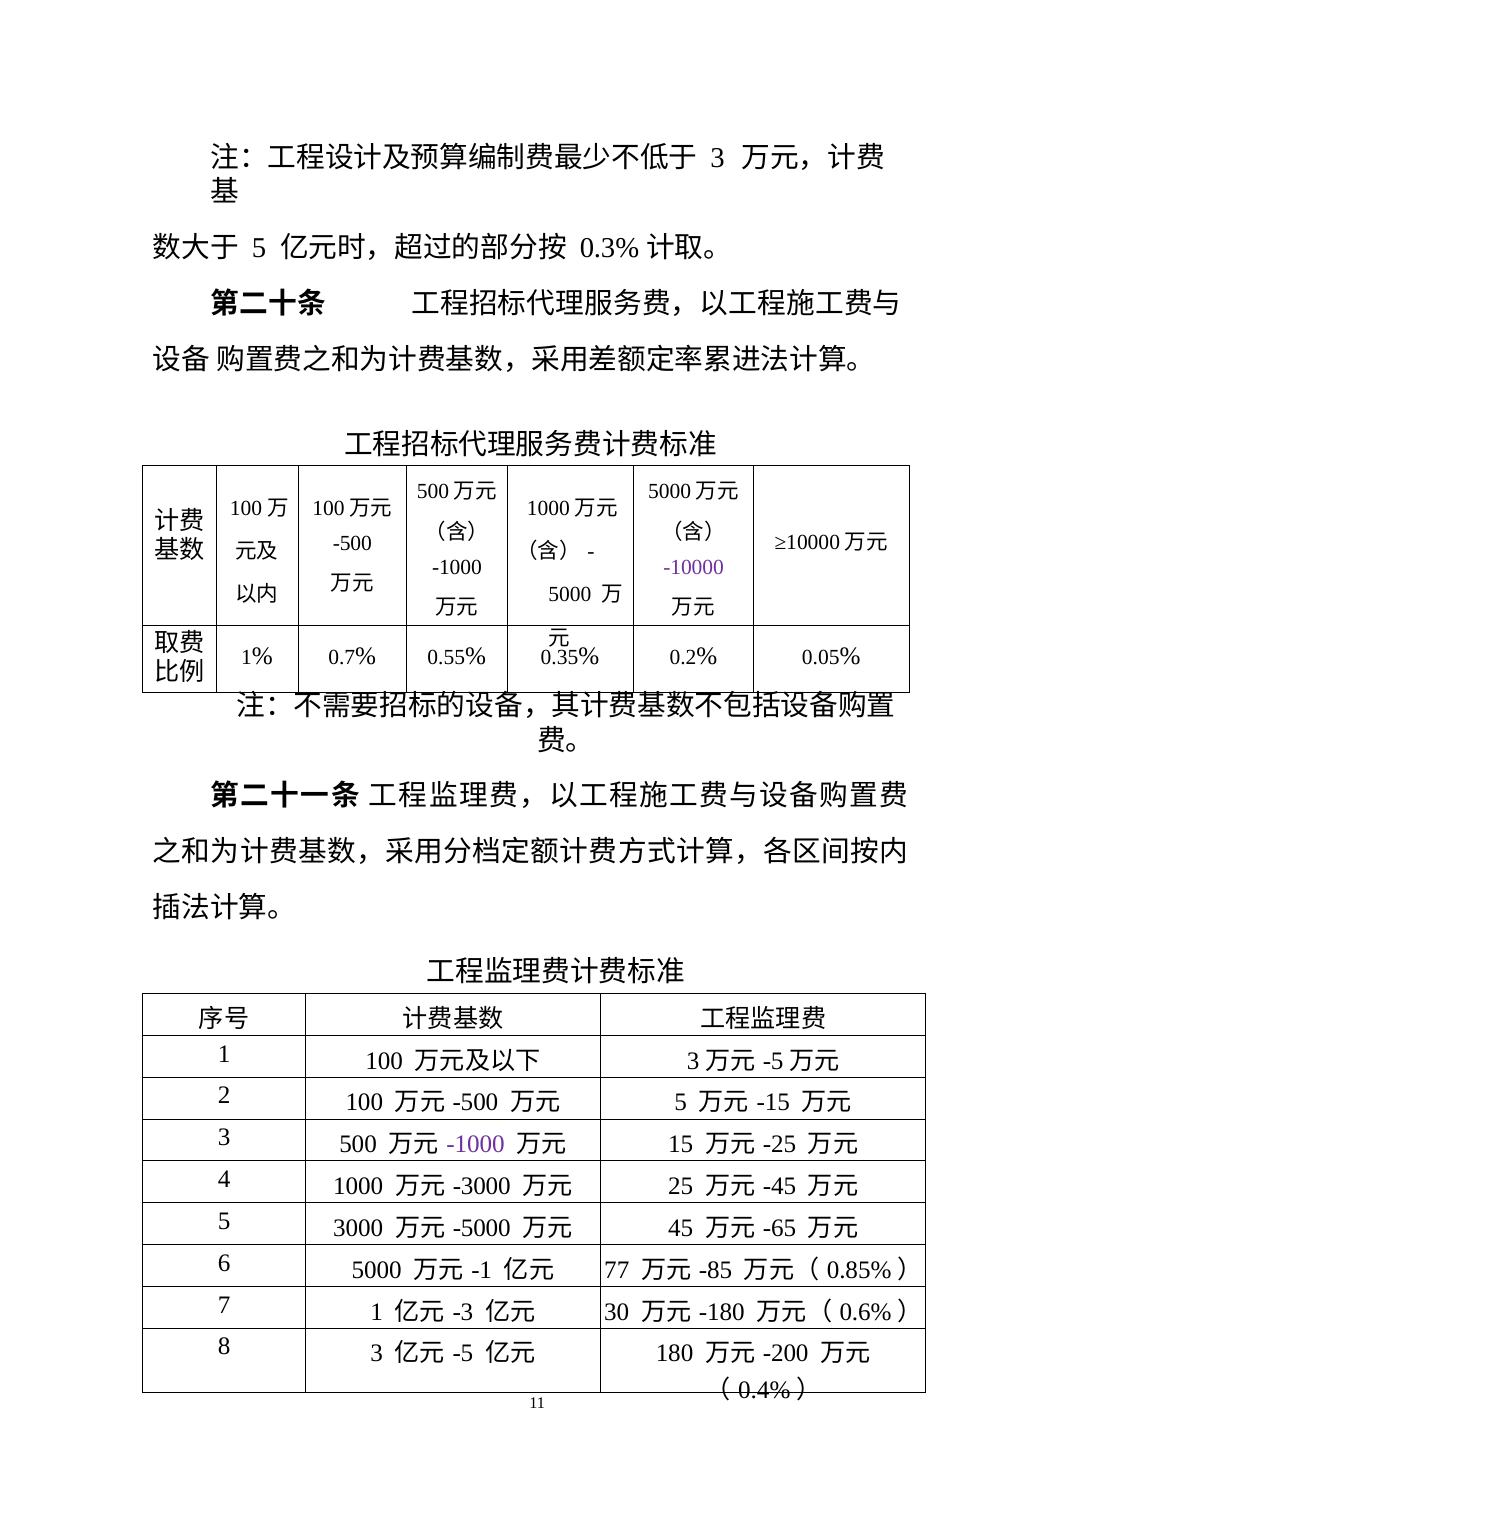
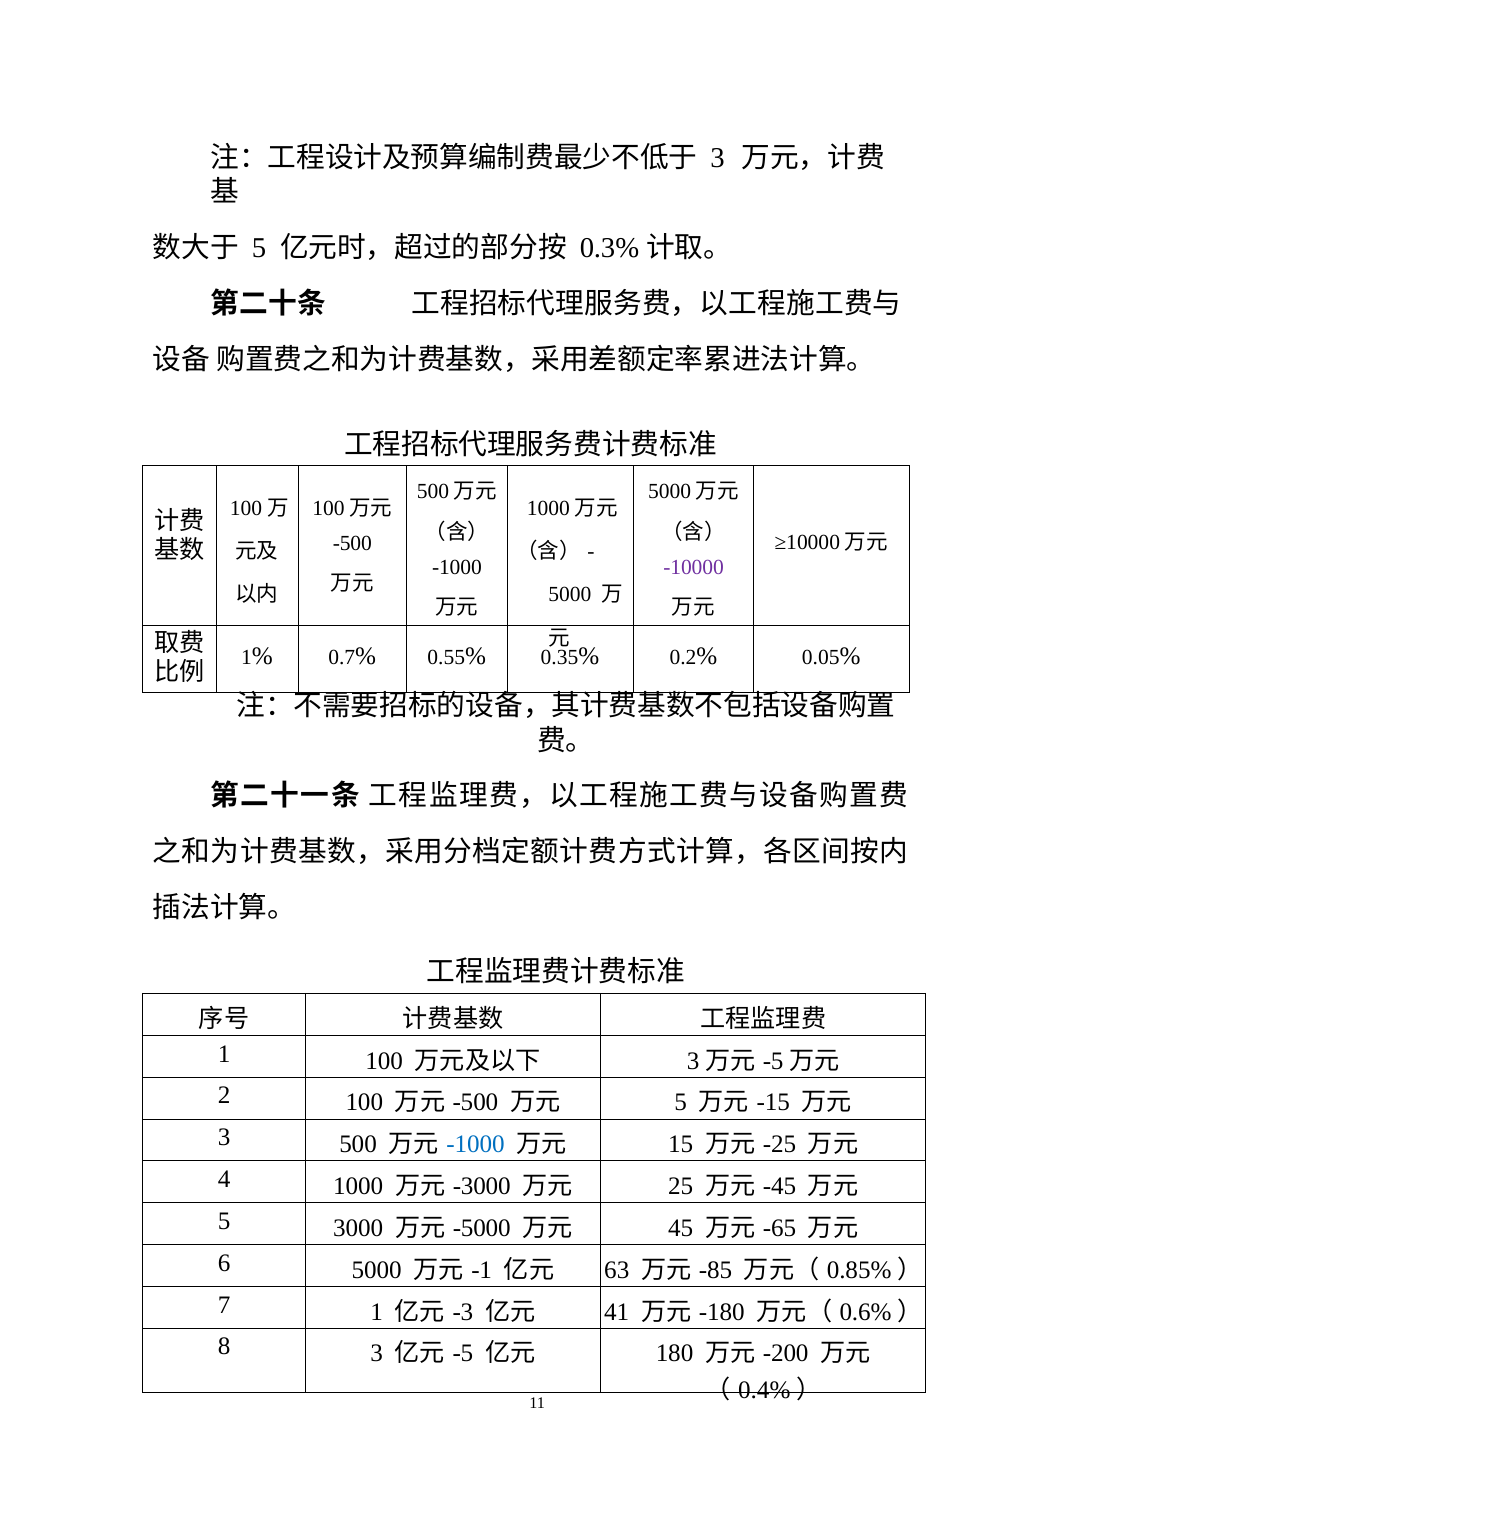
-1000 at (476, 1144) colour: purple -> blue
77: 77 -> 63
30: 30 -> 41
